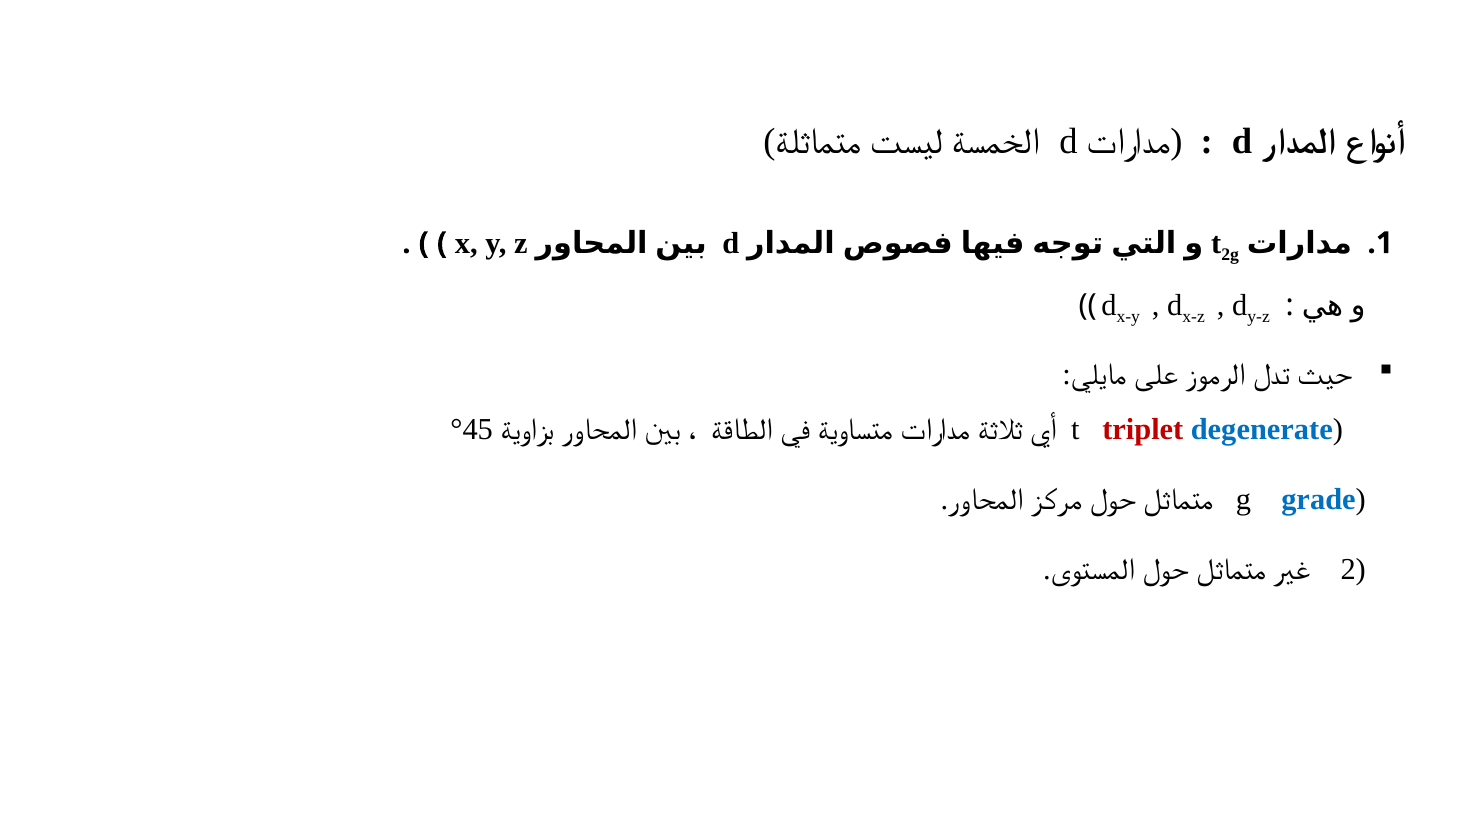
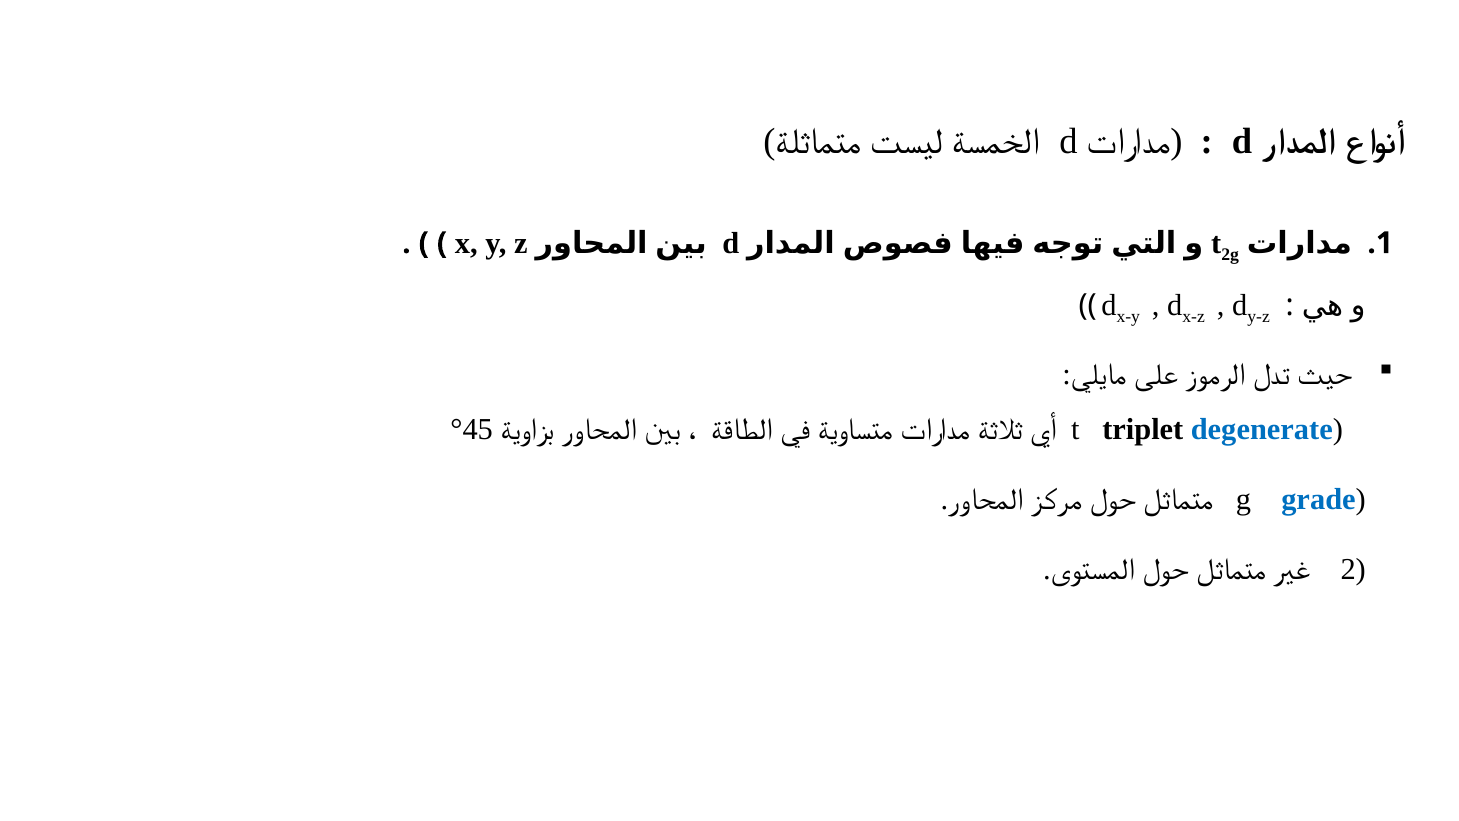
triplet colour: red -> black
